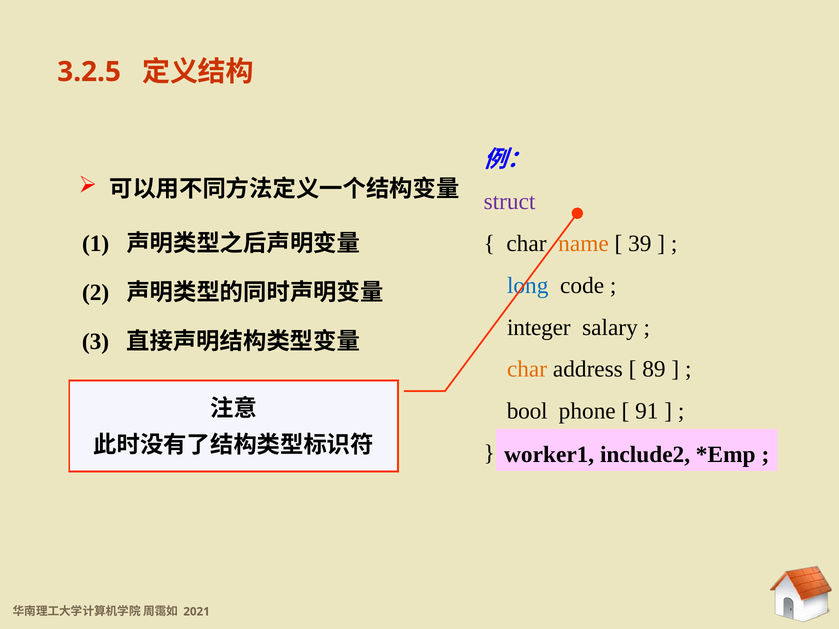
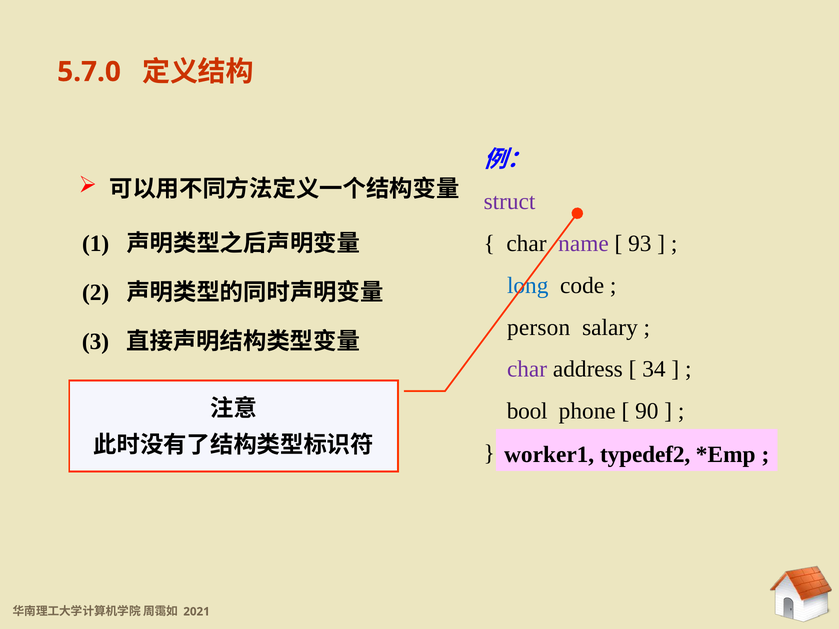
3.2.5: 3.2.5 -> 5.7.0
name colour: orange -> purple
39: 39 -> 93
integer: integer -> person
char at (527, 369) colour: orange -> purple
89: 89 -> 34
91: 91 -> 90
include2: include2 -> typedef2
